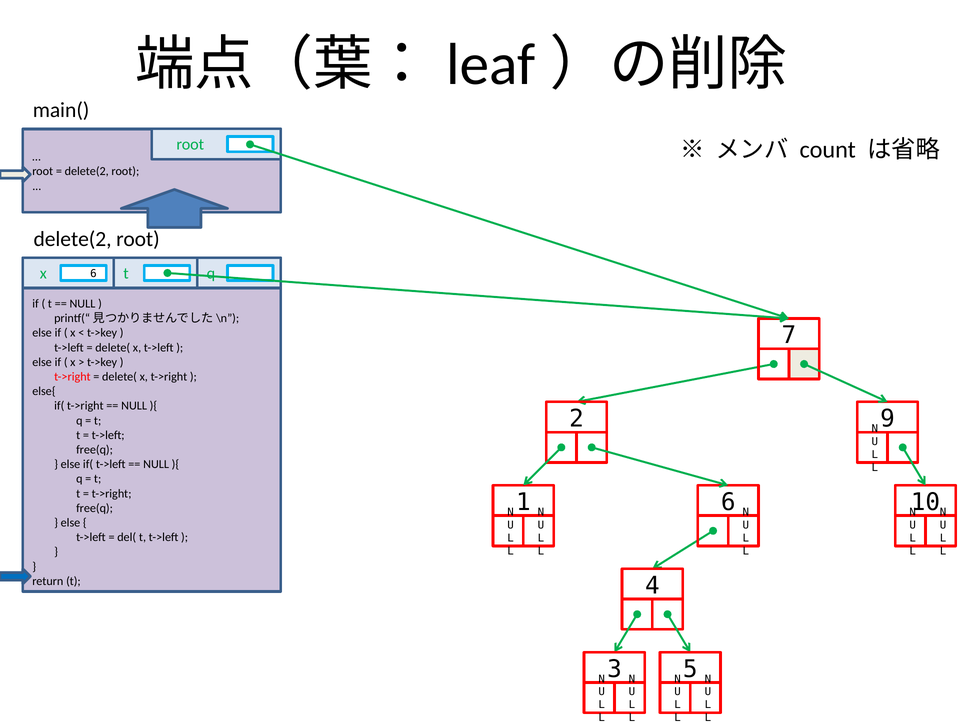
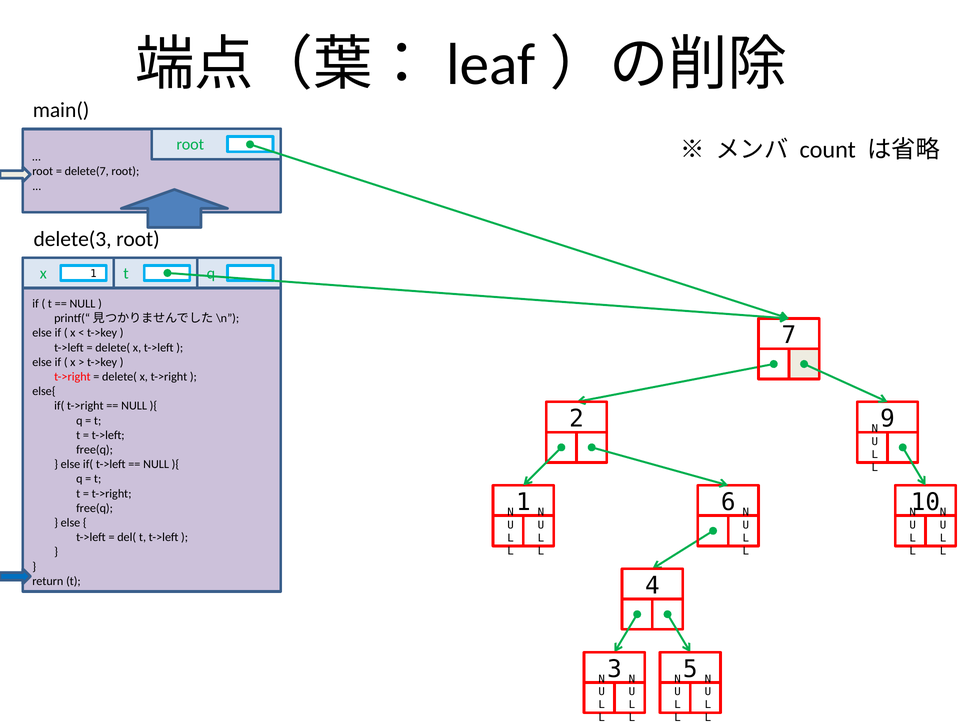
delete(2 at (87, 171): delete(2 -> delete(7
delete(2 at (73, 239): delete(2 -> delete(3
x 6: 6 -> 1
